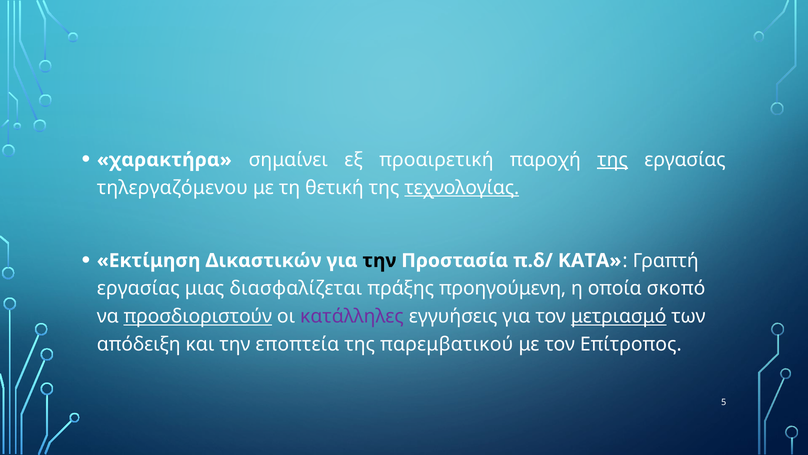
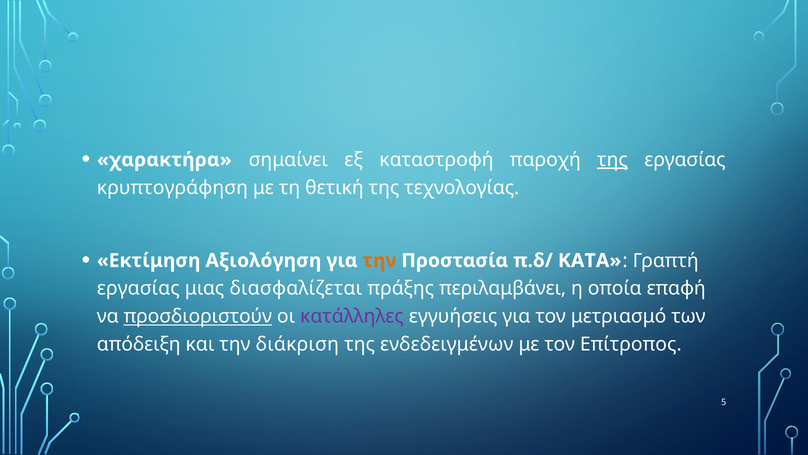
προαιρετική: προαιρετική -> καταστροφή
τηλεργαζόμενου: τηλεργαζόμενου -> κρυπτογράφηση
τεχνολογίας underline: present -> none
Δικαστικών: Δικαστικών -> Αξιολόγηση
την at (379, 260) colour: black -> orange
προηγούμενη: προηγούμενη -> περιλαμβάνει
σκοπό: σκοπό -> επαφή
μετριασμό underline: present -> none
εποπτεία: εποπτεία -> διάκριση
παρεμβατικού: παρεμβατικού -> ενδεδειγμένων
